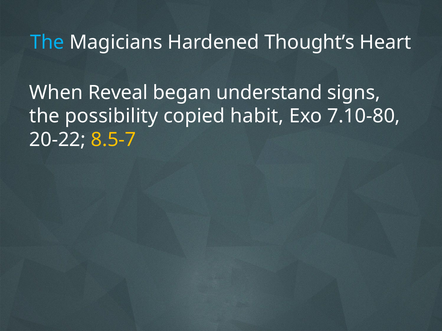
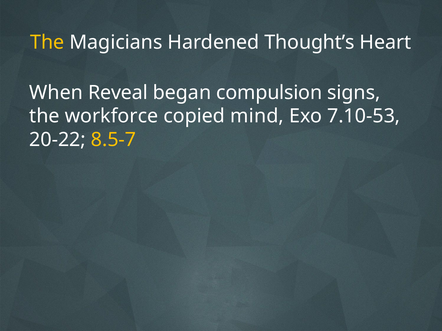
The at (47, 42) colour: light blue -> yellow
understand: understand -> compulsion
possibility: possibility -> workforce
habit: habit -> mind
7.10-80: 7.10-80 -> 7.10-53
